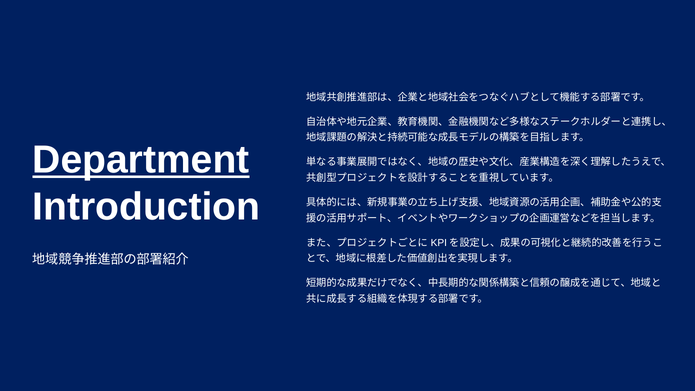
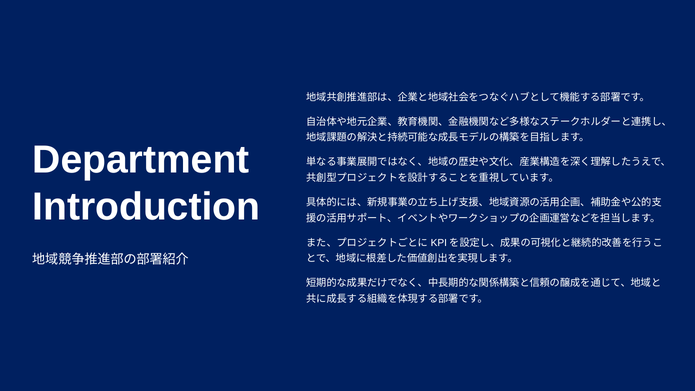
Department underline: present -> none
